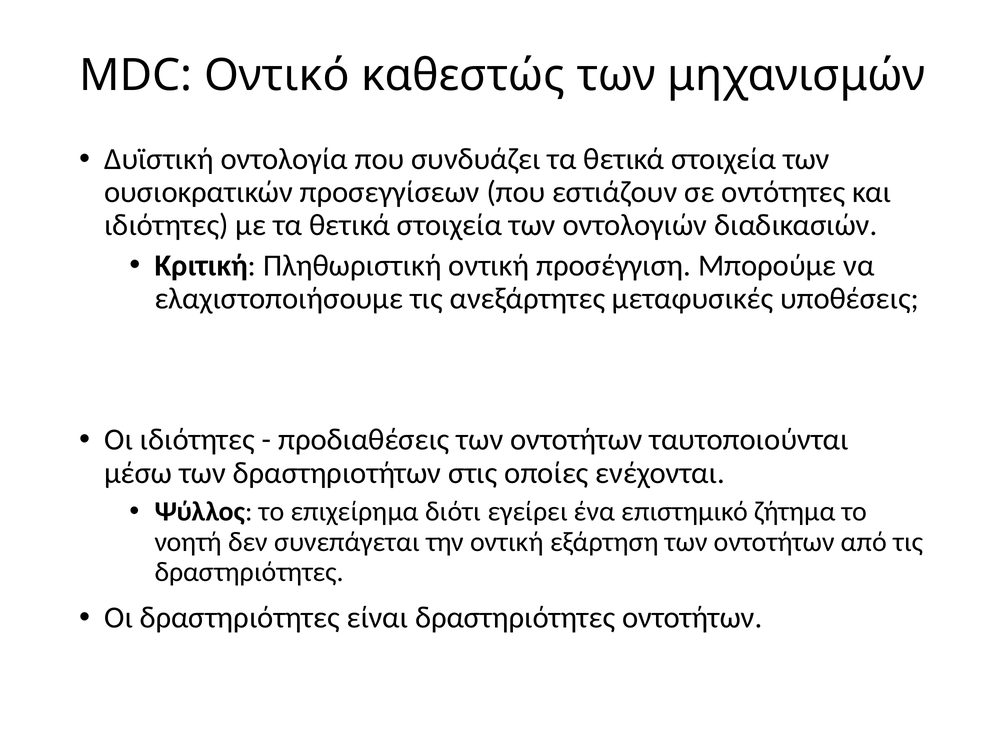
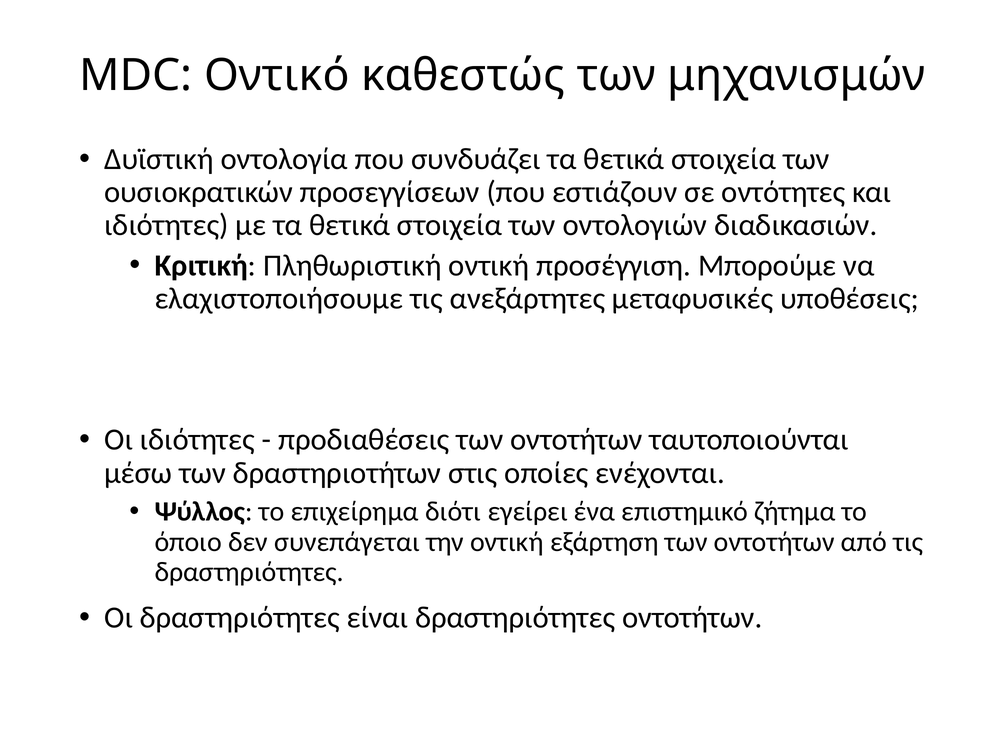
νοητή: νοητή -> όποιο
